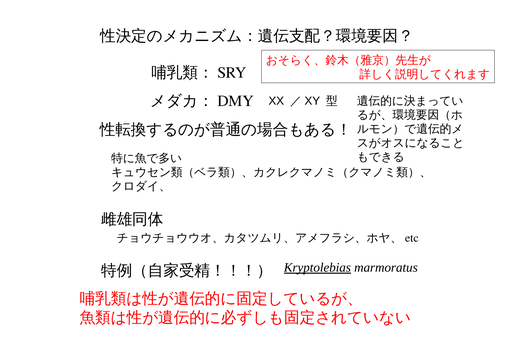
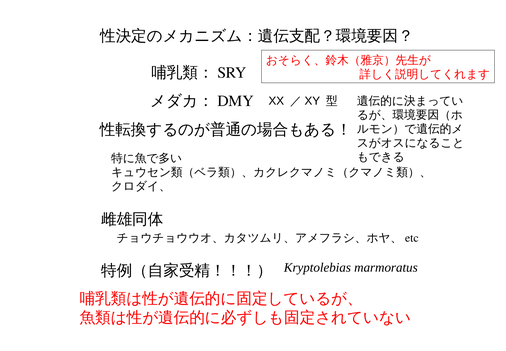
Kryptolebias underline: present -> none
